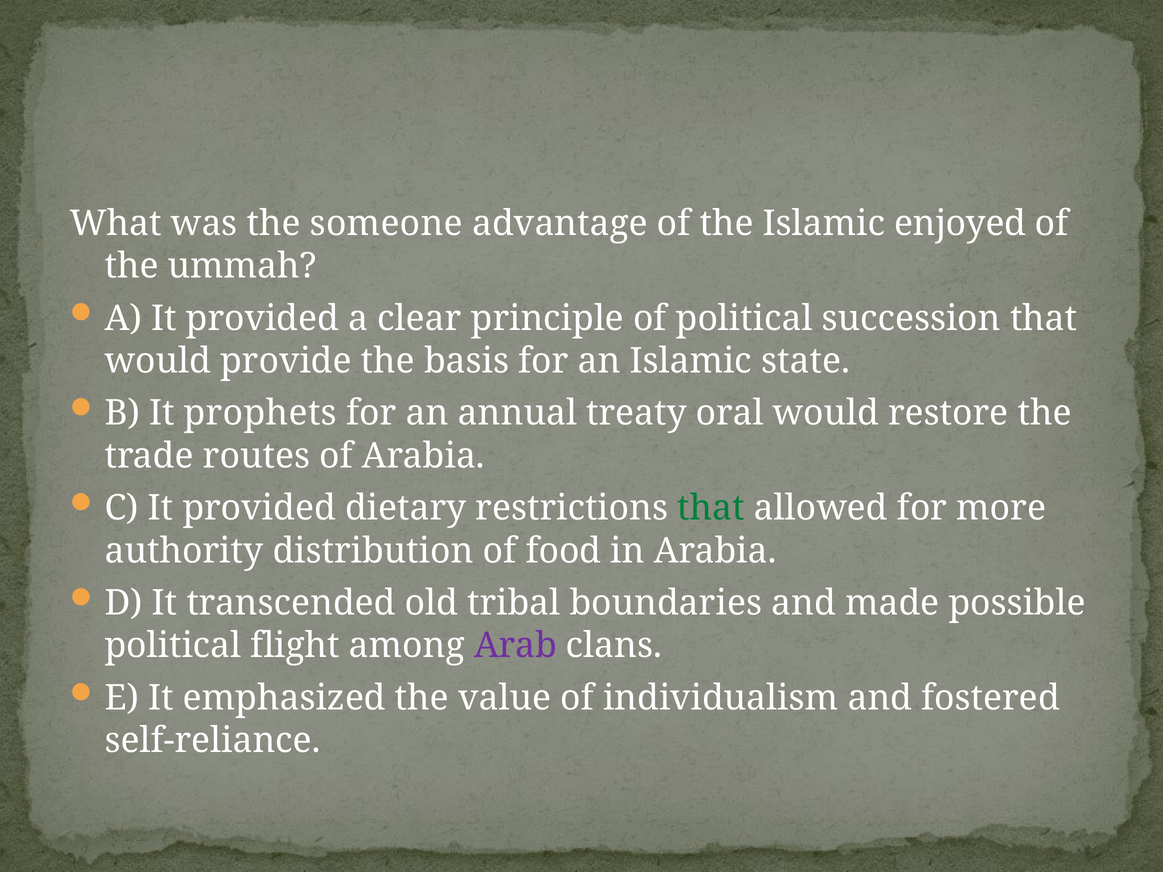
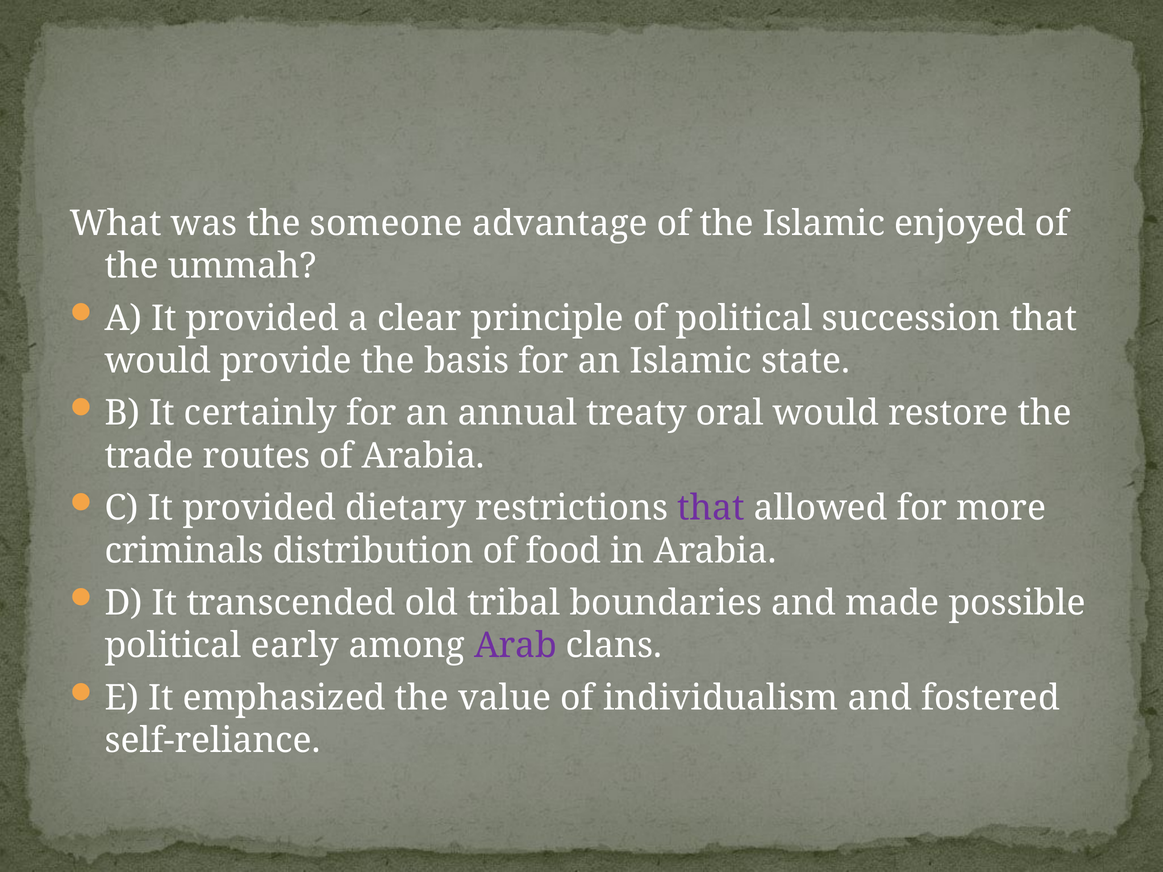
prophets: prophets -> certainly
that at (711, 508) colour: green -> purple
authority: authority -> criminals
flight: flight -> early
